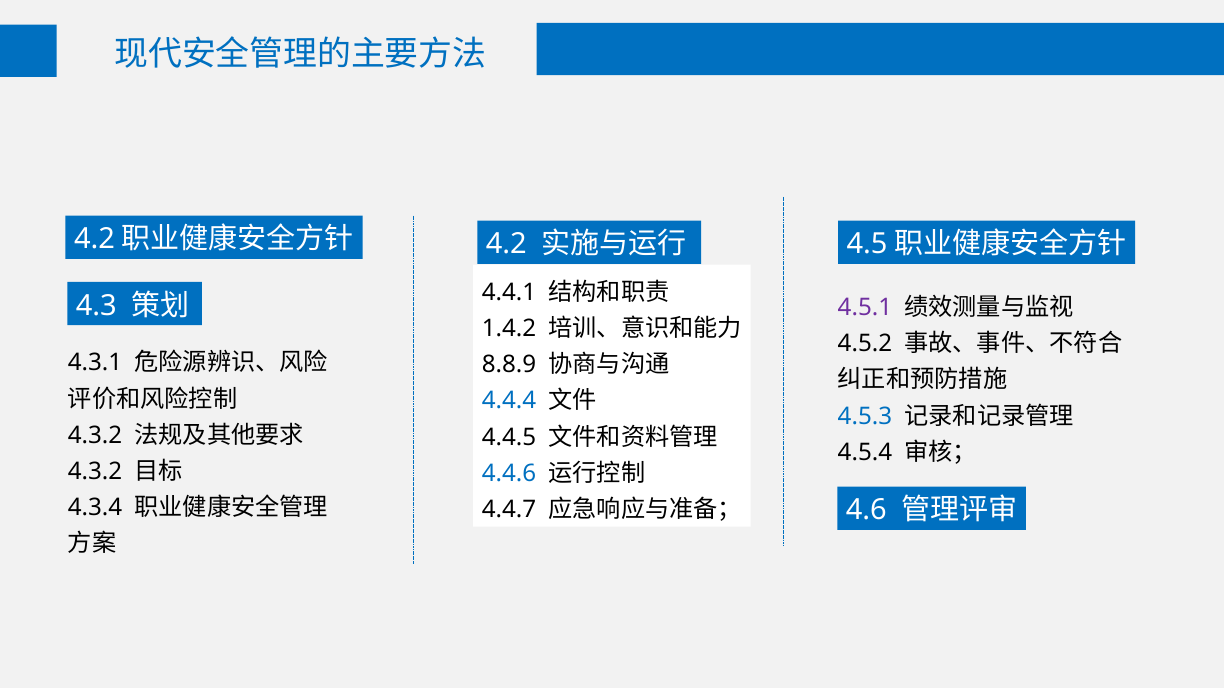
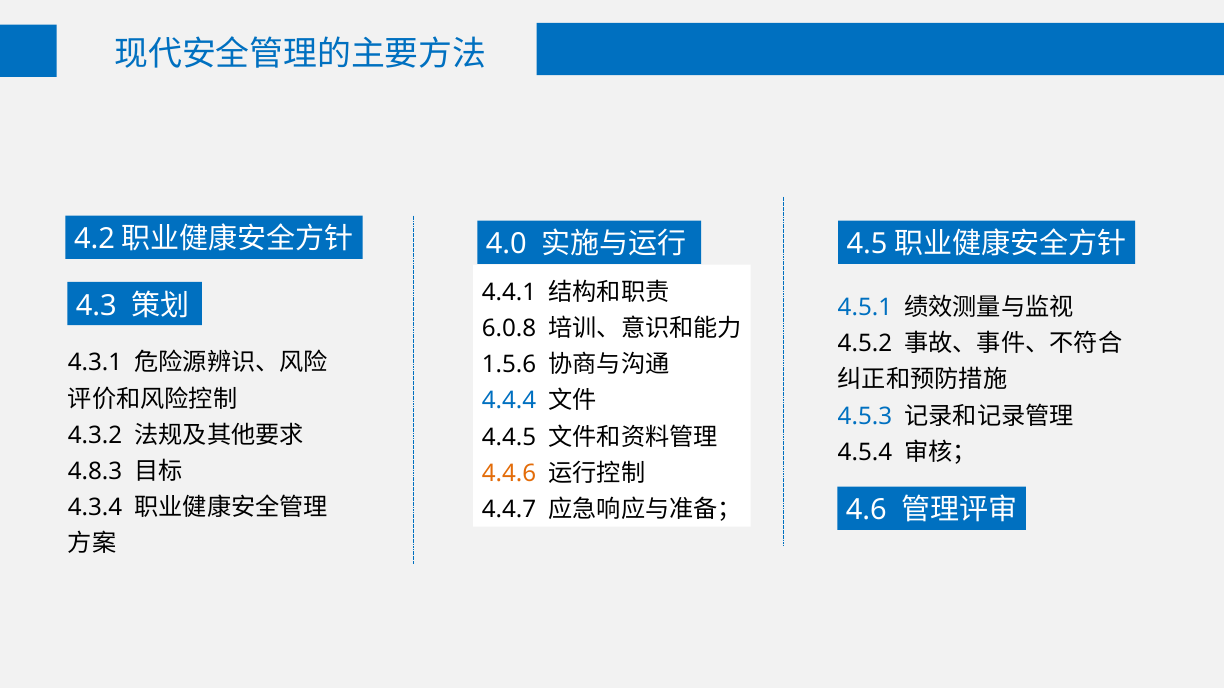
4.2 at (506, 245): 4.2 -> 4.0
4.5.1 colour: purple -> blue
1.4.2: 1.4.2 -> 6.0.8
8.8.9: 8.8.9 -> 1.5.6
4.3.2 at (95, 472): 4.3.2 -> 4.8.3
4.4.6 colour: blue -> orange
